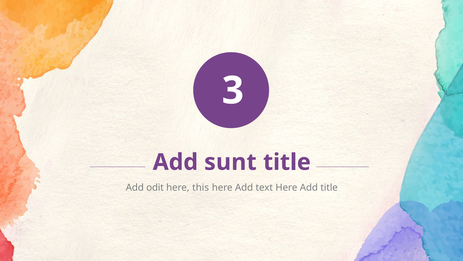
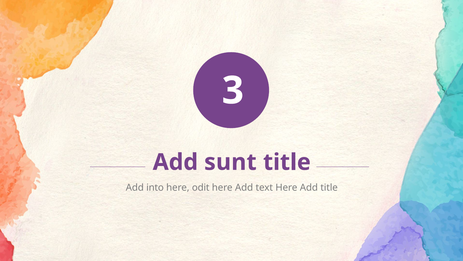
odit: odit -> into
this: this -> odit
